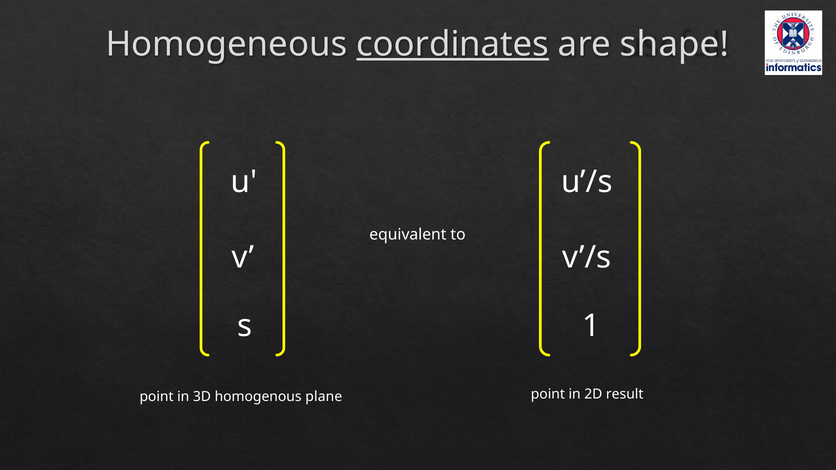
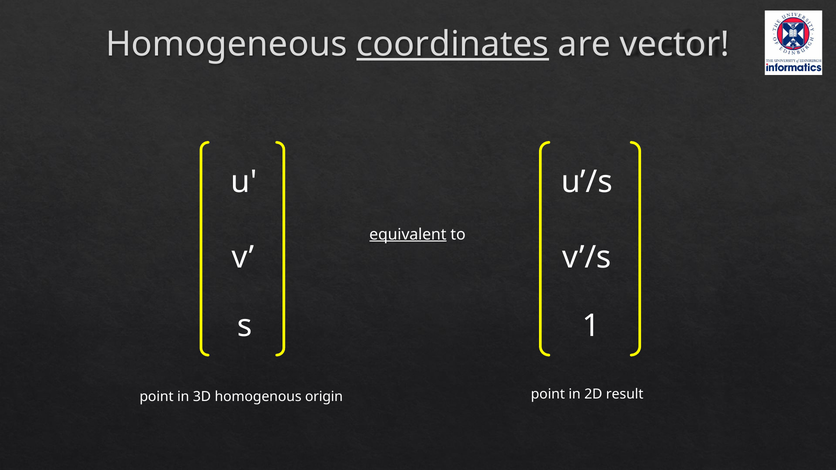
shape: shape -> vector
equivalent underline: none -> present
plane: plane -> origin
